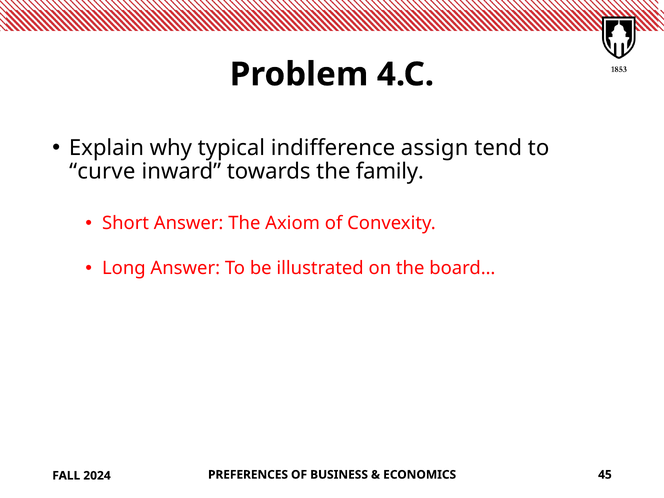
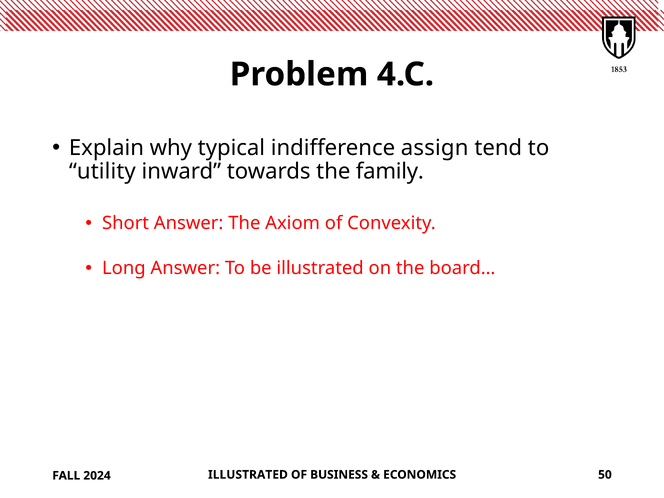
curve: curve -> utility
PREFERENCES at (248, 475): PREFERENCES -> ILLUSTRATED
45: 45 -> 50
